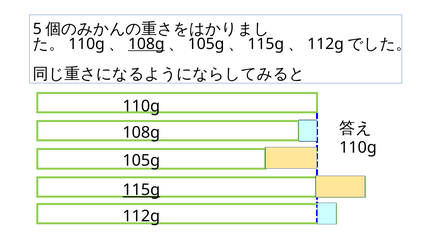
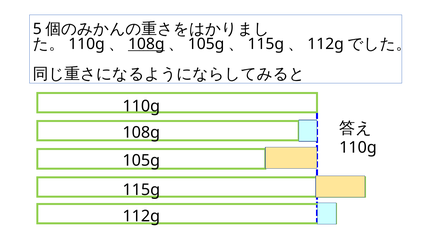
115g at (141, 190) underline: present -> none
